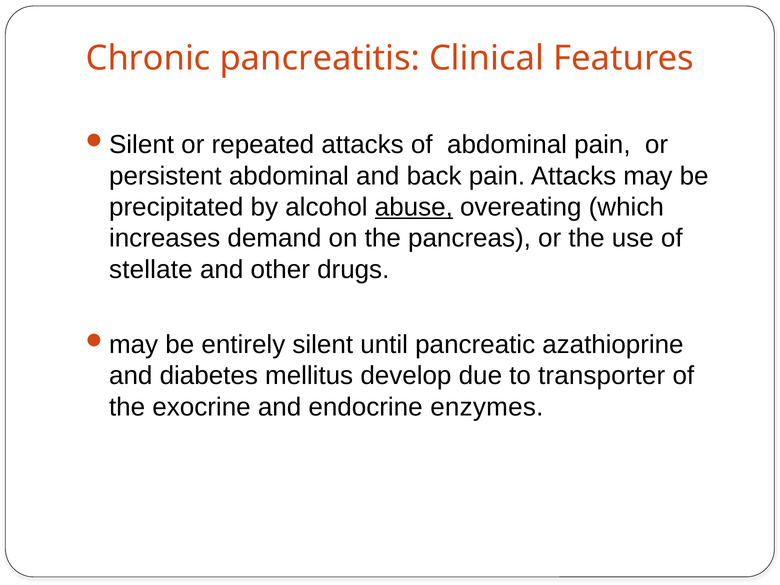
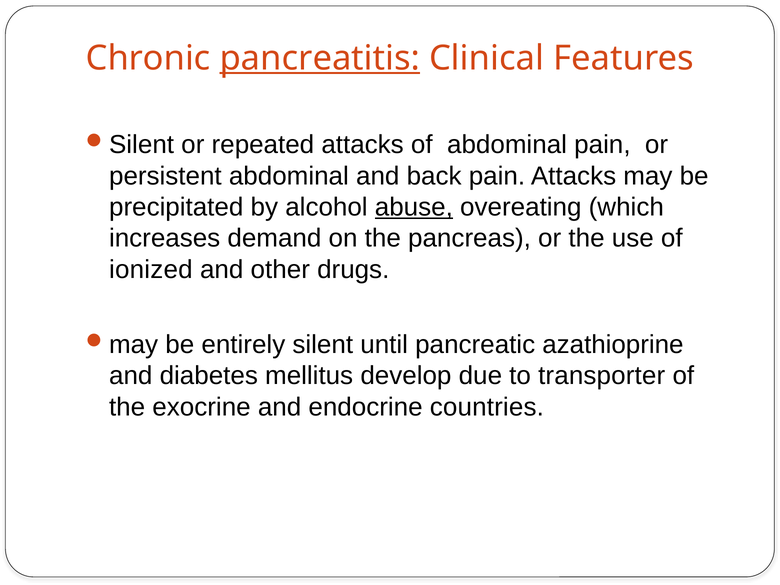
pancreatitis underline: none -> present
stellate: stellate -> ionized
enzymes: enzymes -> countries
